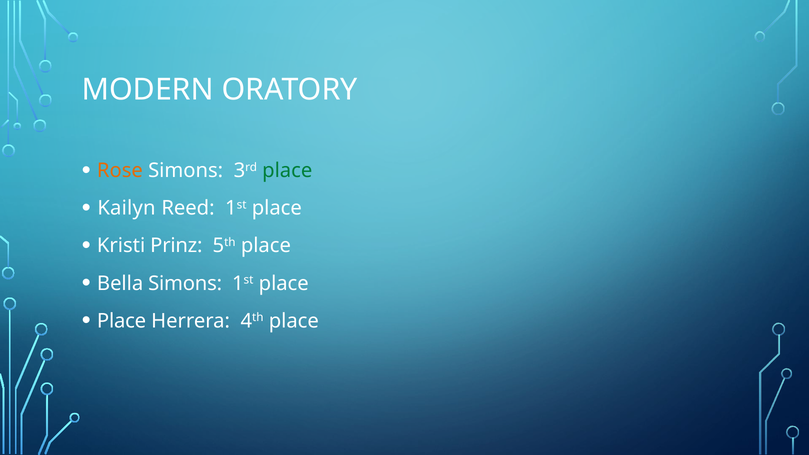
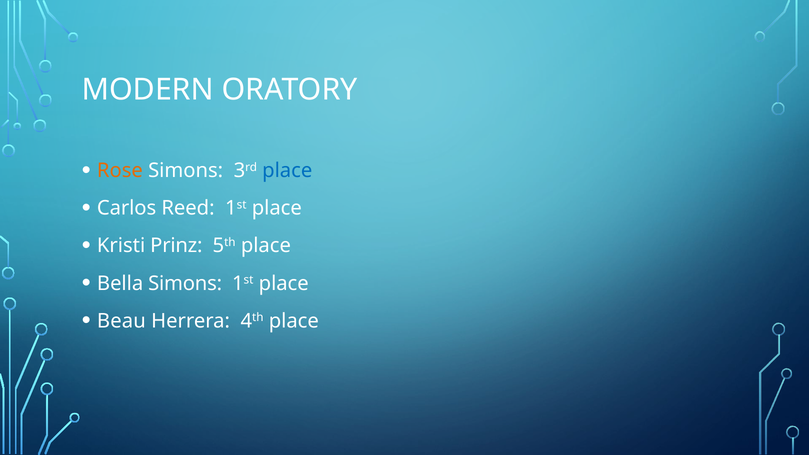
place at (287, 171) colour: green -> blue
Kailyn: Kailyn -> Carlos
Place at (122, 321): Place -> Beau
